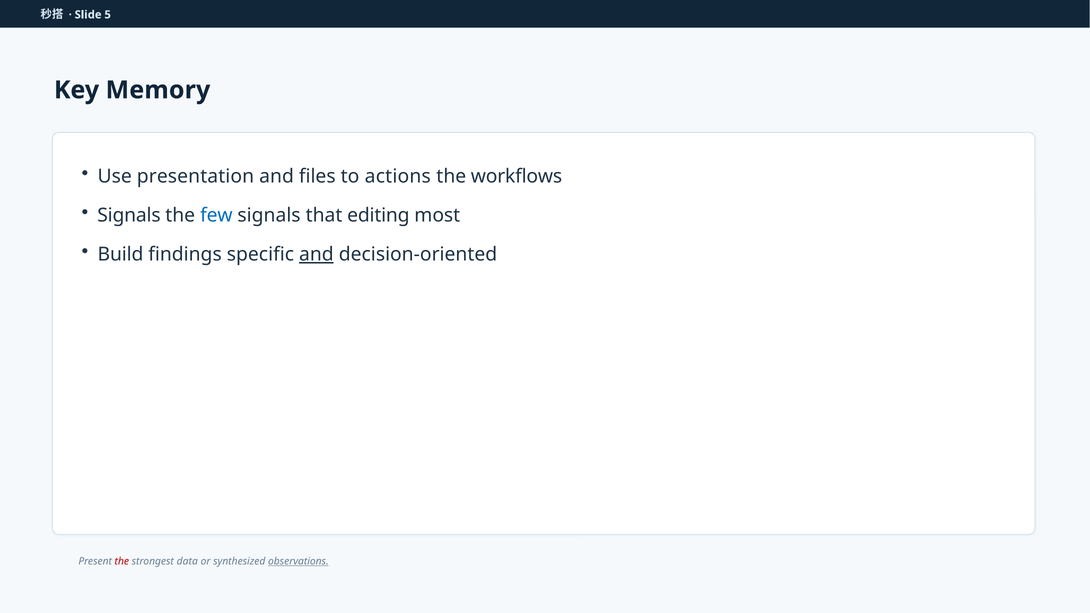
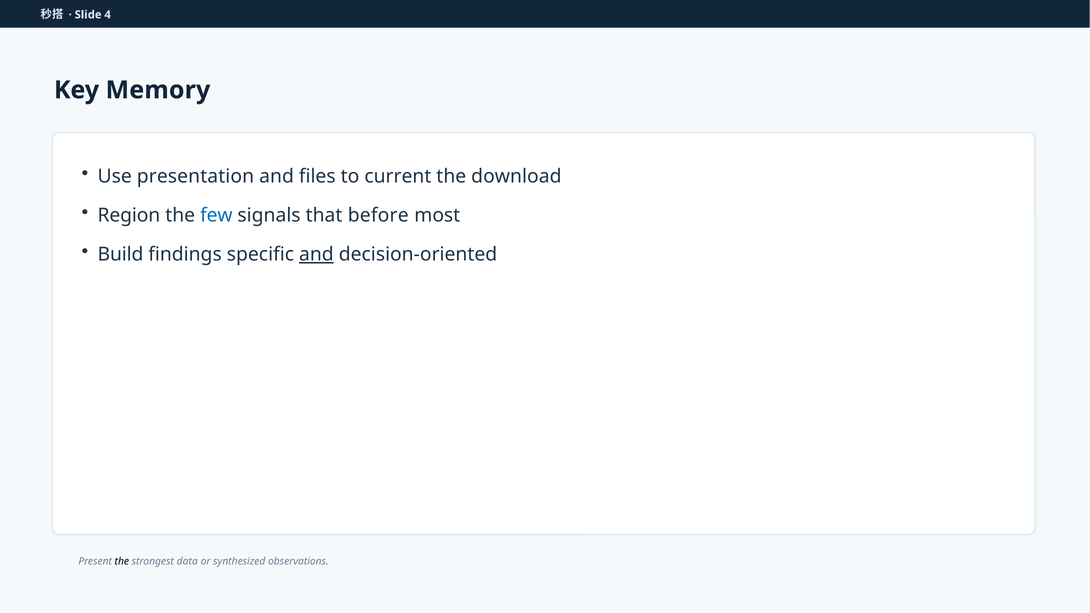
5: 5 -> 4
actions: actions -> current
workflows: workflows -> download
Signals at (129, 215): Signals -> Region
editing: editing -> before
the at (122, 561) colour: red -> black
observations underline: present -> none
